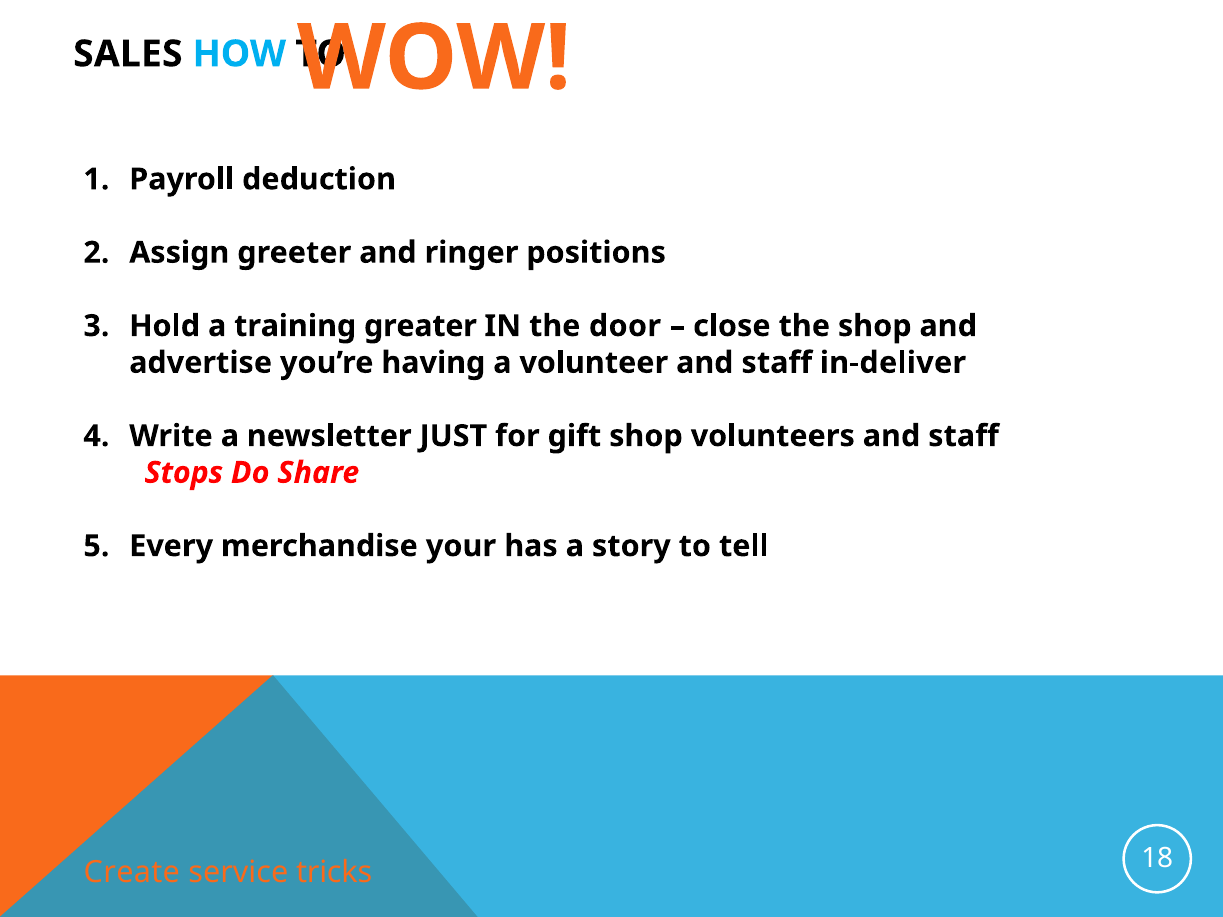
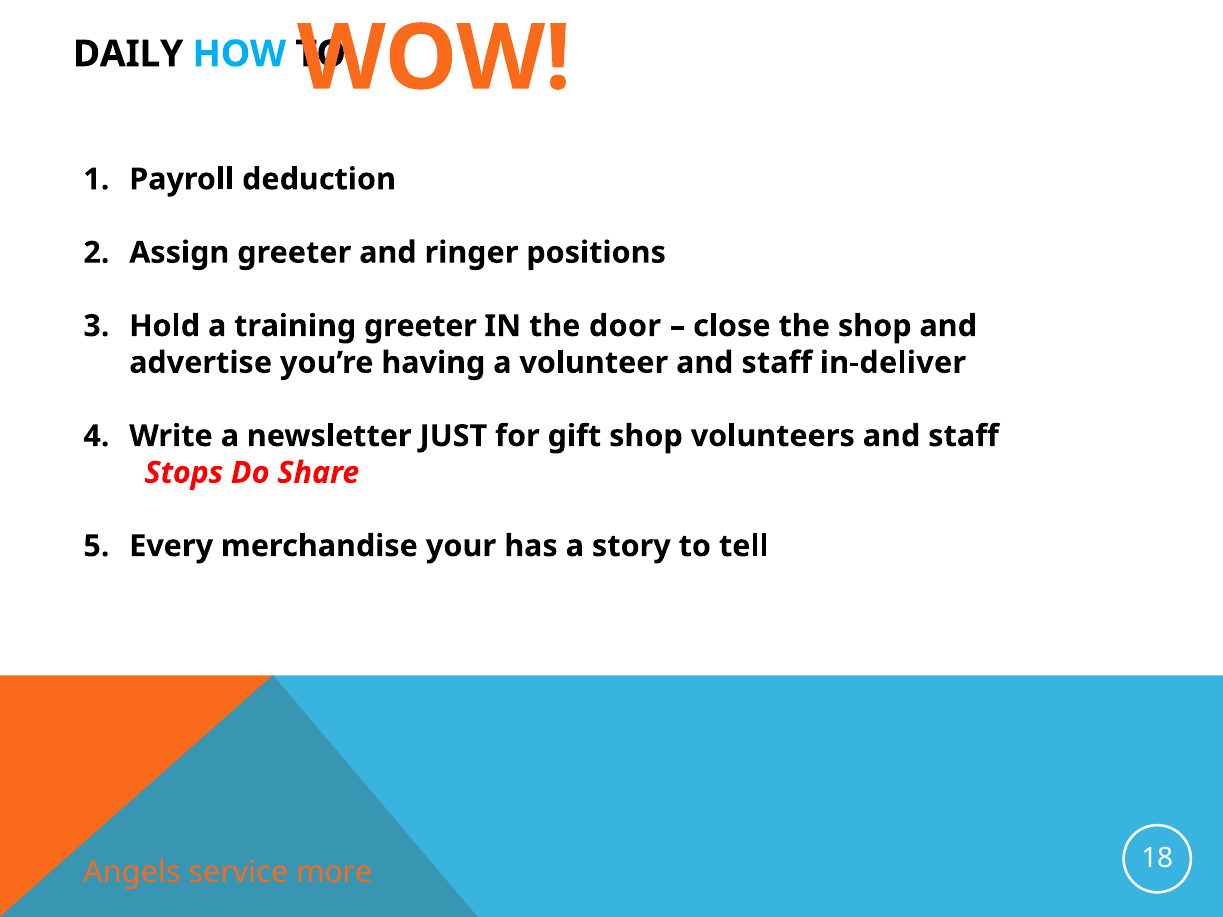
SALES: SALES -> DAILY
training greater: greater -> greeter
Create: Create -> Angels
tricks: tricks -> more
